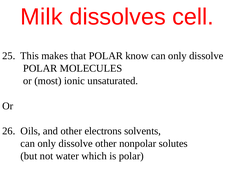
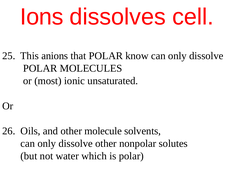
Milk: Milk -> Ions
makes: makes -> anions
electrons: electrons -> molecule
